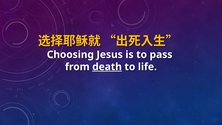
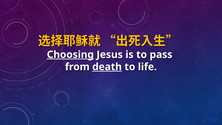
Choosing underline: none -> present
